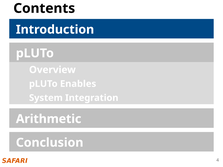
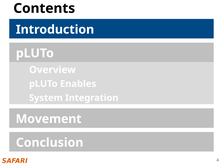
Arithmetic: Arithmetic -> Movement
